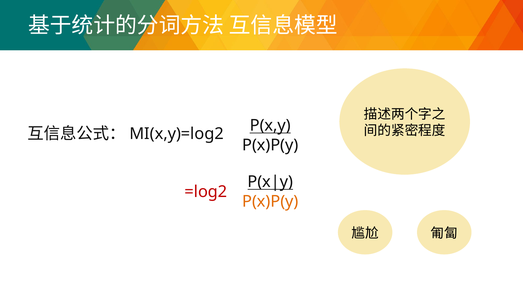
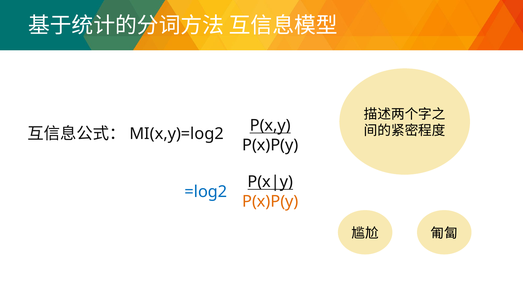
=log2 colour: red -> blue
